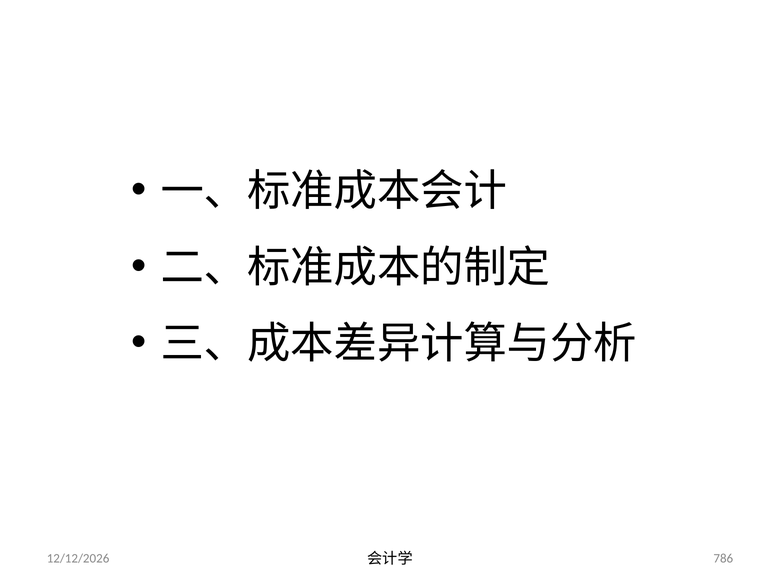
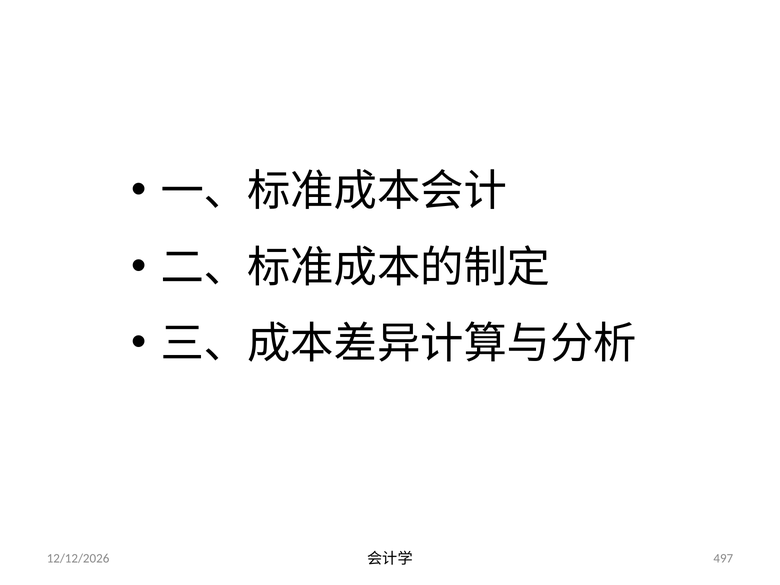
786: 786 -> 497
